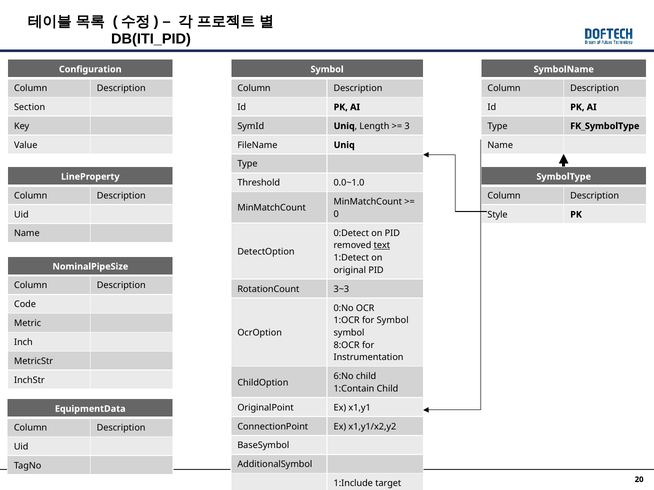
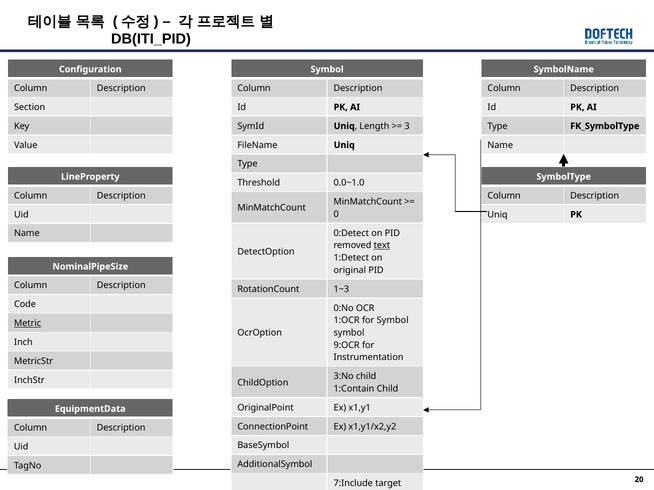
Style at (498, 215): Style -> Uniq
3~3: 3~3 -> 1~3
Metric underline: none -> present
8:OCR: 8:OCR -> 9:OCR
6:No: 6:No -> 3:No
1:Include: 1:Include -> 7:Include
